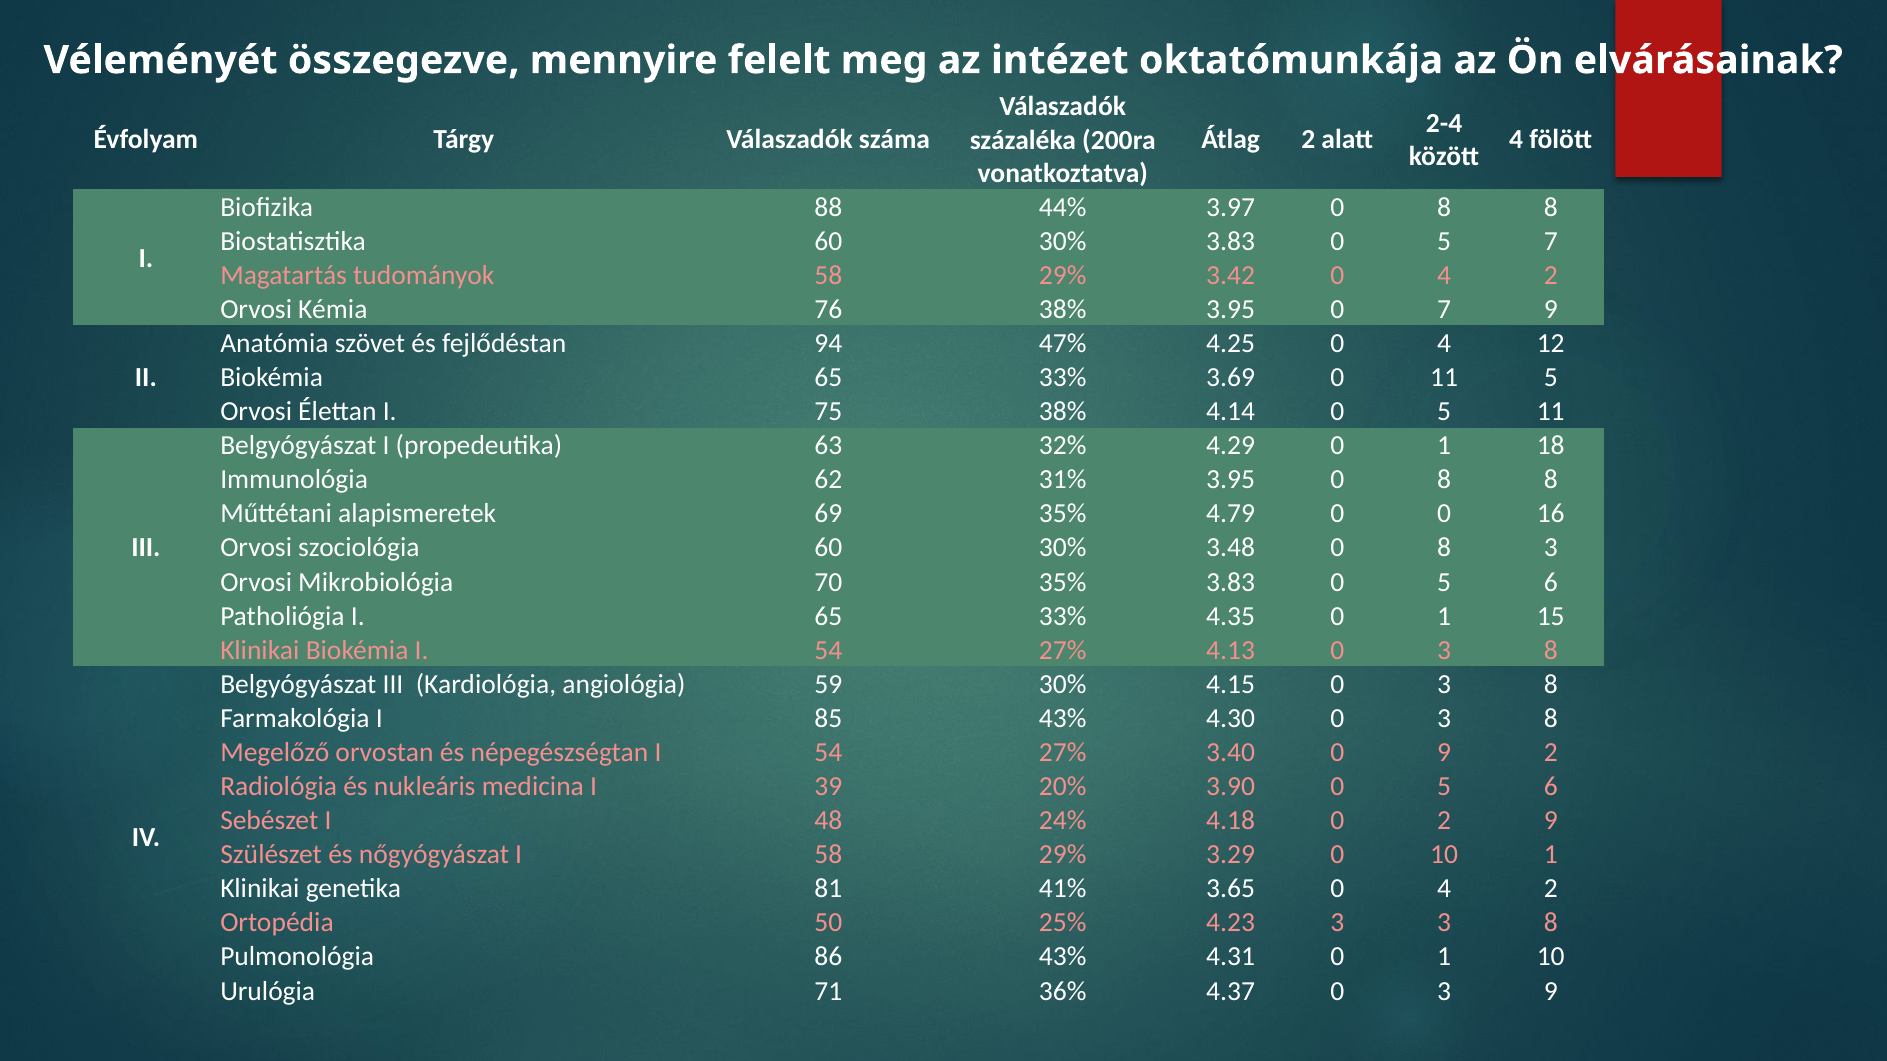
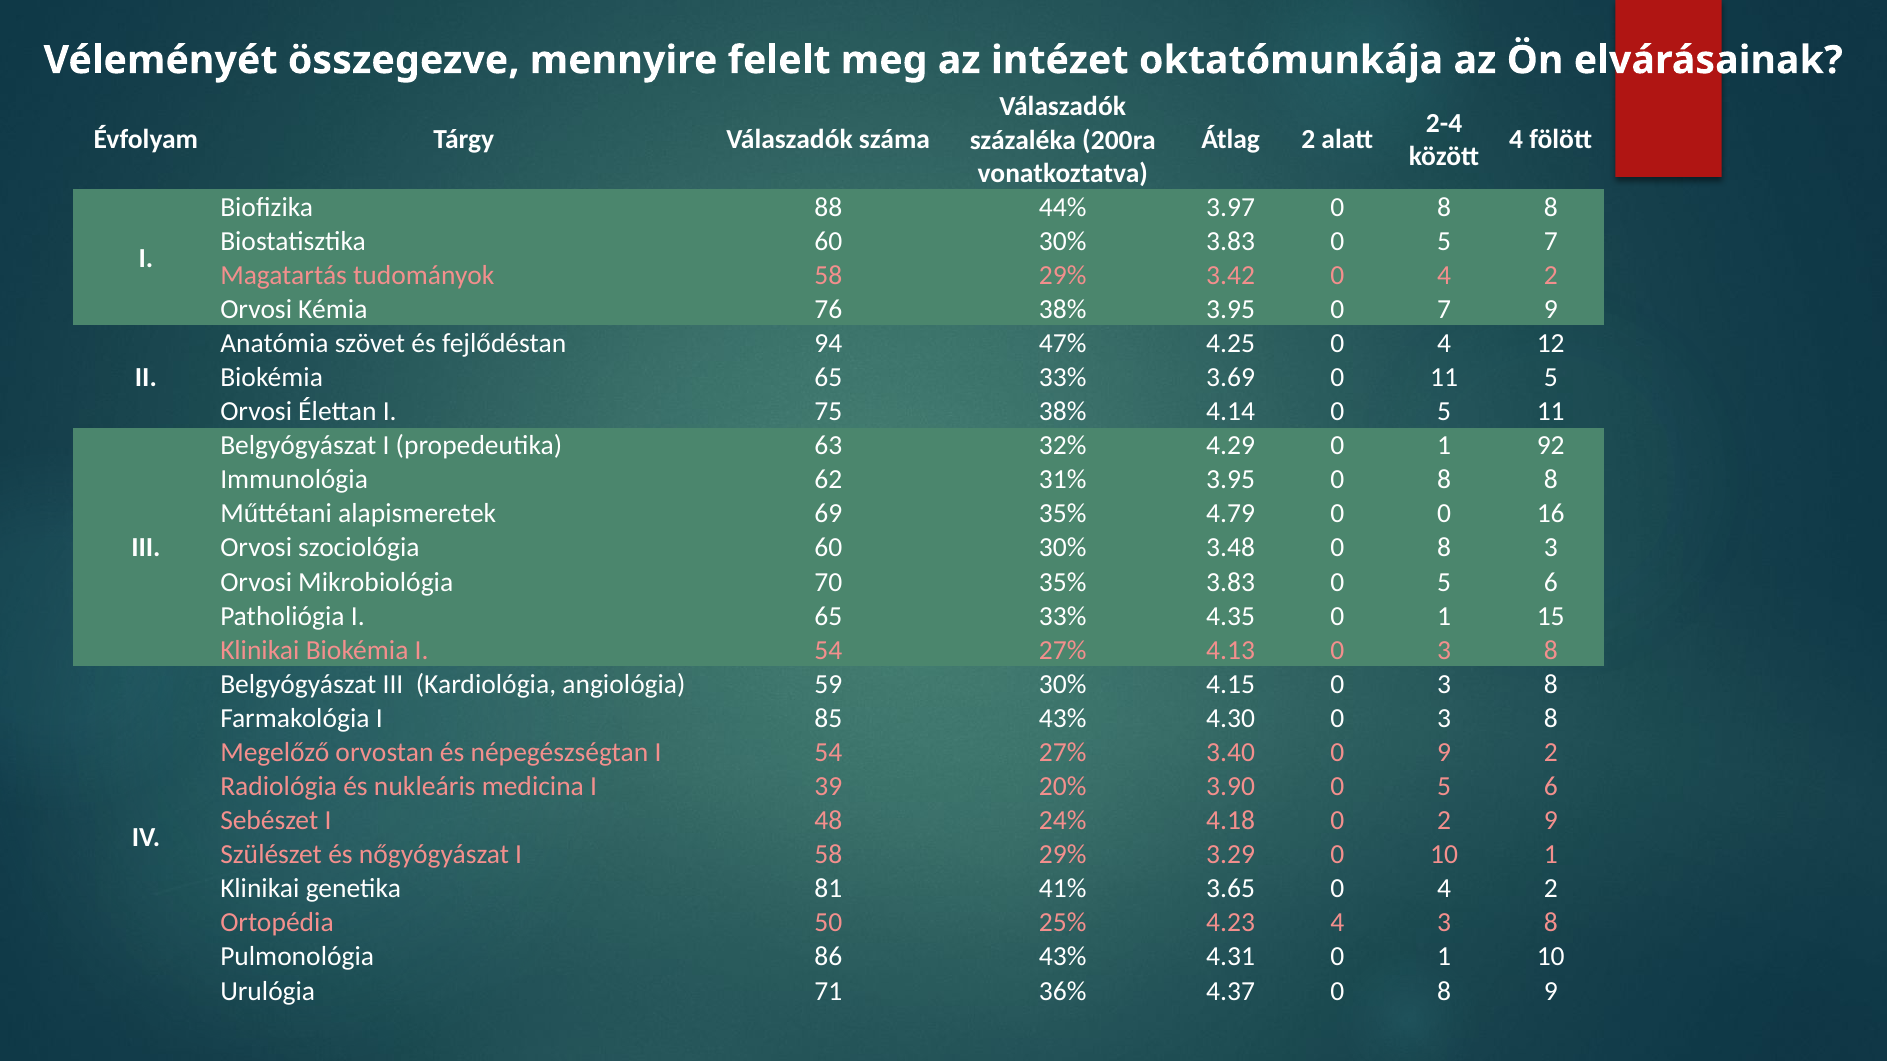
18: 18 -> 92
4.23 3: 3 -> 4
4.37 0 3: 3 -> 8
